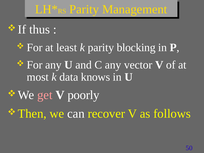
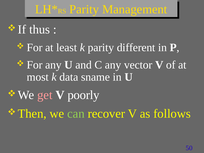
blocking: blocking -> different
knows: knows -> sname
can colour: white -> light green
